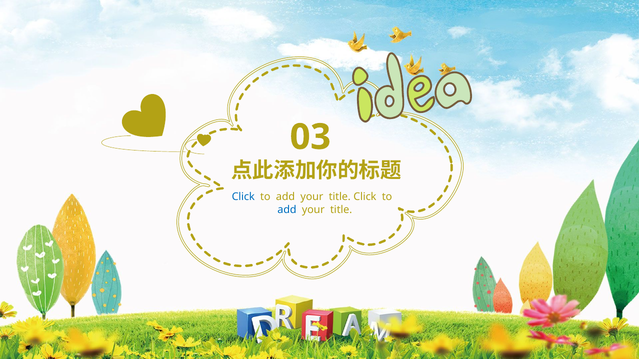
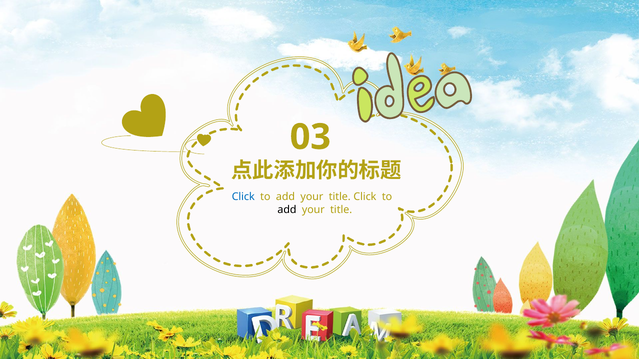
add at (287, 210) colour: blue -> black
